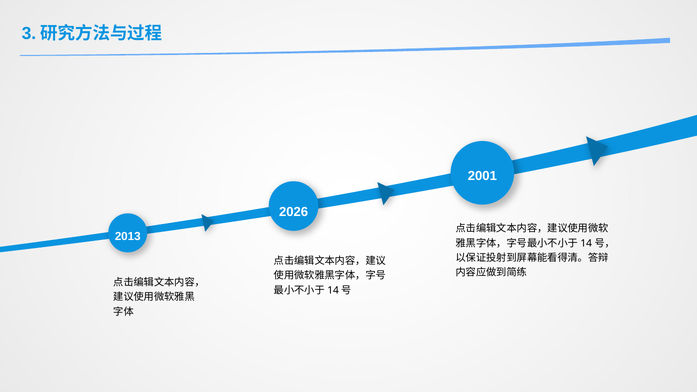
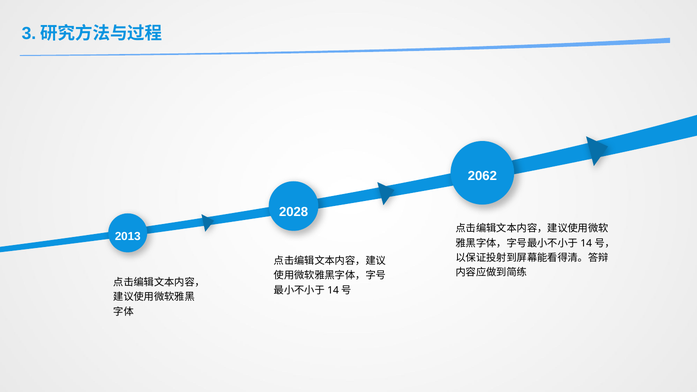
2001: 2001 -> 2062
2026: 2026 -> 2028
